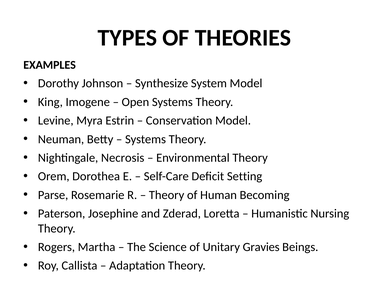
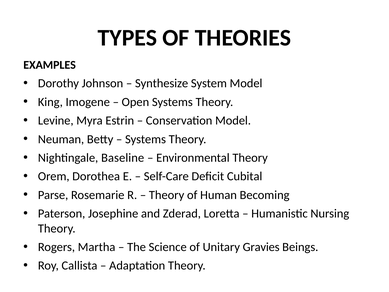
Necrosis: Necrosis -> Baseline
Setting: Setting -> Cubital
